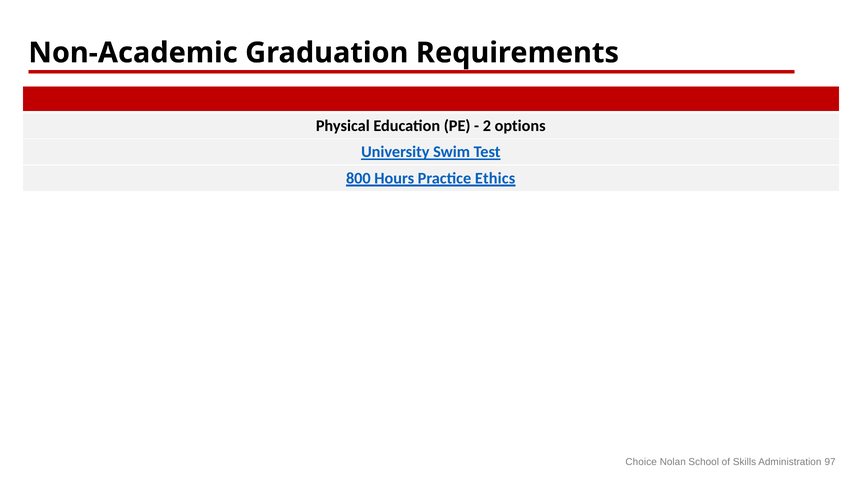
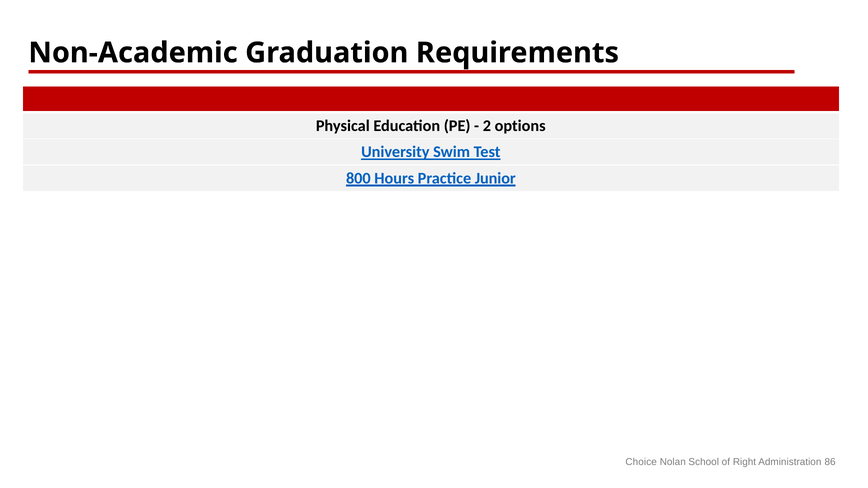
Ethics: Ethics -> Junior
Skills: Skills -> Right
97: 97 -> 86
